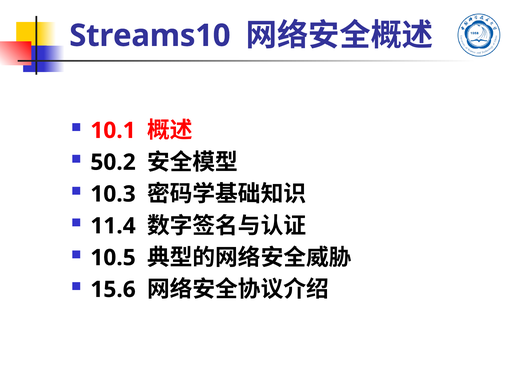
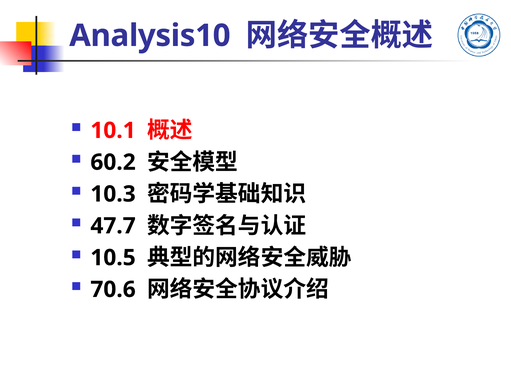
Streams10: Streams10 -> Analysis10
50.2: 50.2 -> 60.2
11.4: 11.4 -> 47.7
15.6: 15.6 -> 70.6
